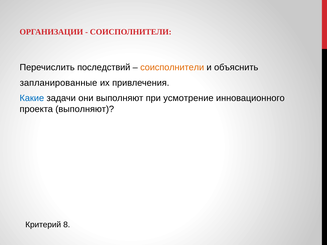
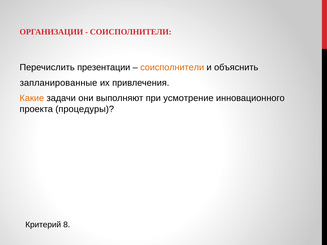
последствий: последствий -> презентации
Какие colour: blue -> orange
проекта выполняют: выполняют -> процедуры
